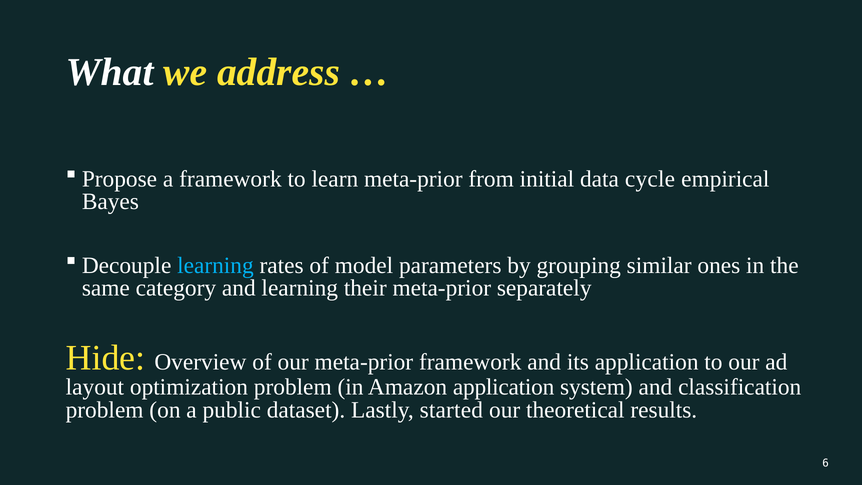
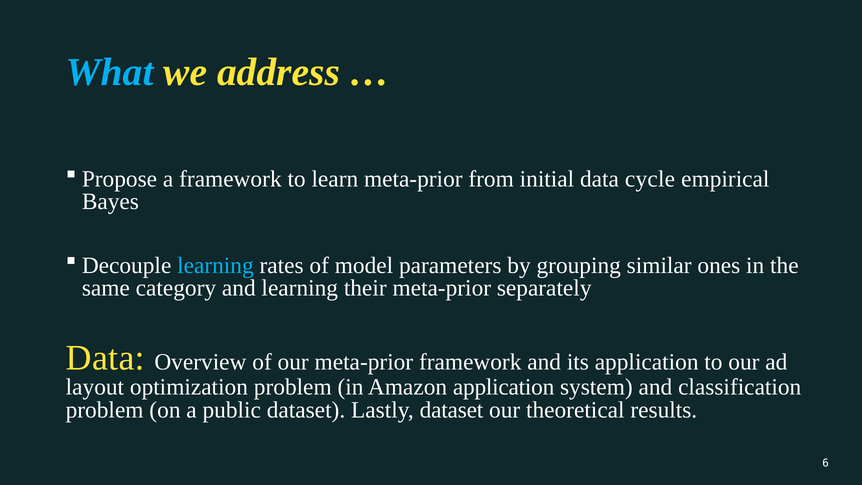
What colour: white -> light blue
Hide at (106, 358): Hide -> Data
Lastly started: started -> dataset
